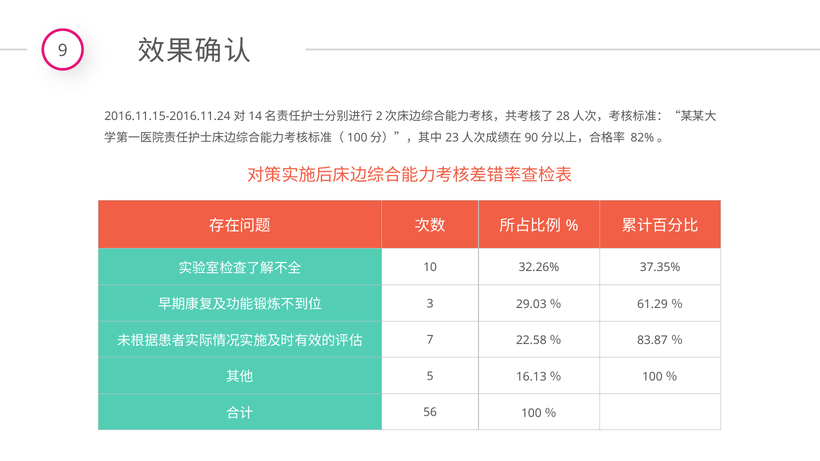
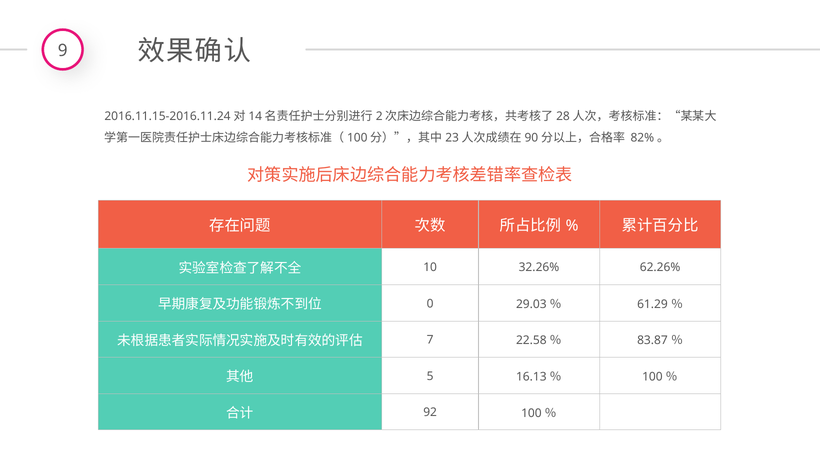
37.35%: 37.35% -> 62.26%
3: 3 -> 0
56: 56 -> 92
